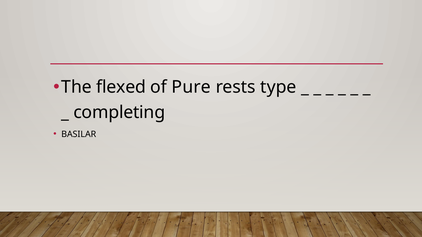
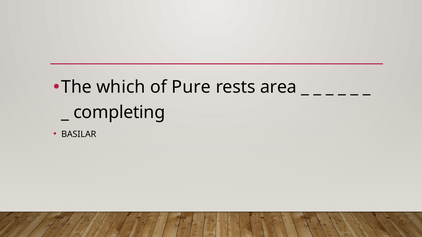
flexed: flexed -> which
type: type -> area
